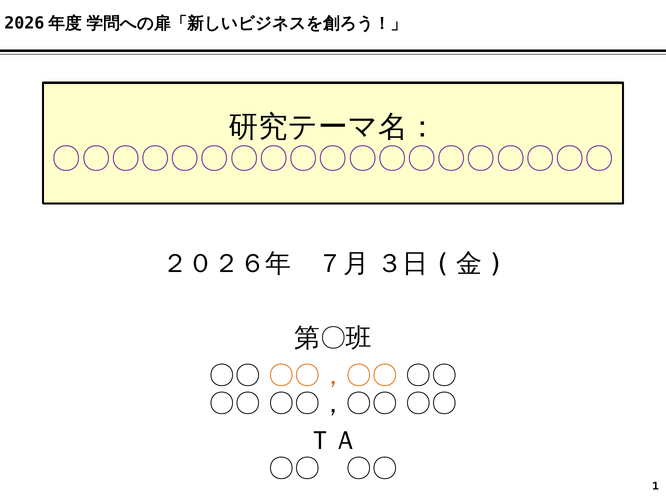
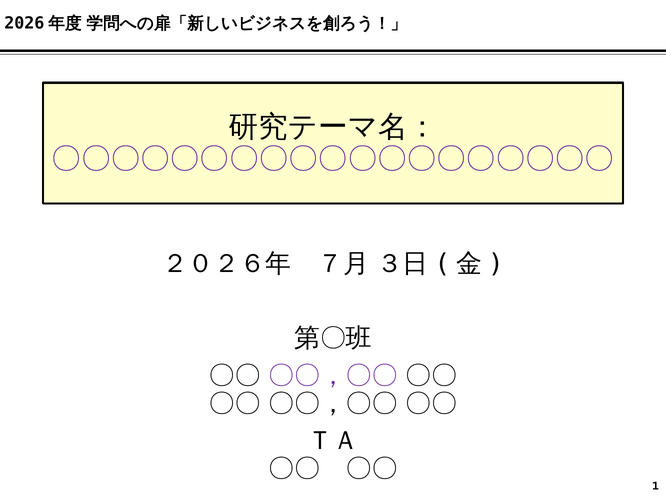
〇〇，〇〇 at (333, 375) colour: orange -> purple
